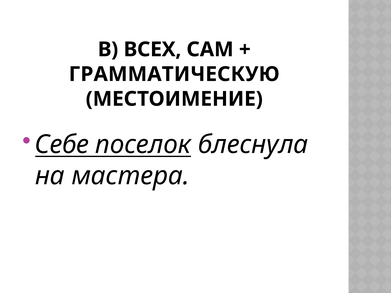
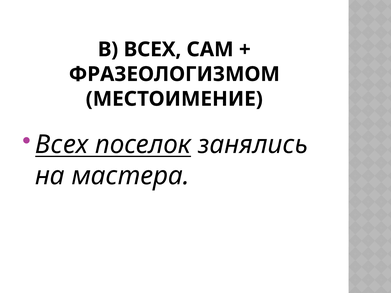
ГРАММАТИЧЕСКУЮ: ГРАММАТИЧЕСКУЮ -> ФРАЗЕОЛОГИЗМОМ
Себе at (62, 145): Себе -> Всех
блеснула: блеснула -> занялись
